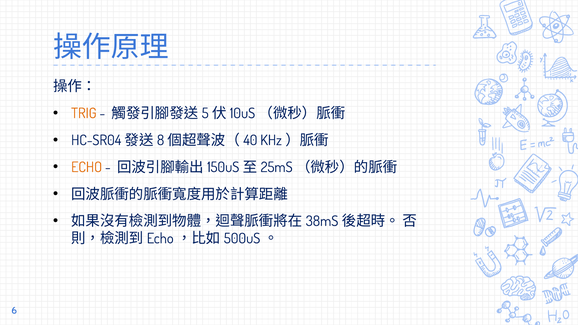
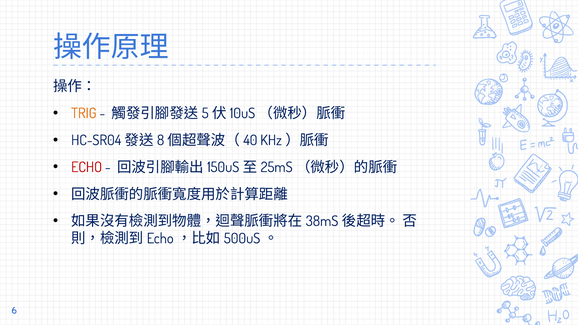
ECHO colour: orange -> red
